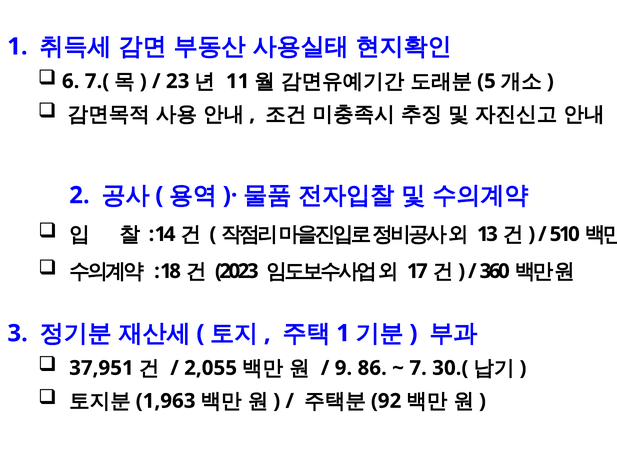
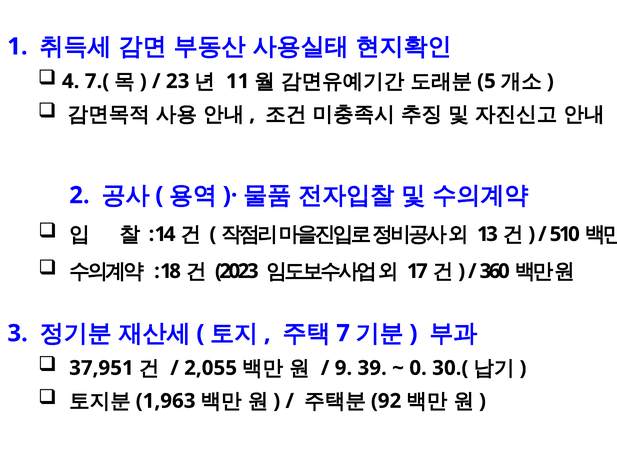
6: 6 -> 4
1 at (343, 333): 1 -> 7
86: 86 -> 39
7: 7 -> 0
